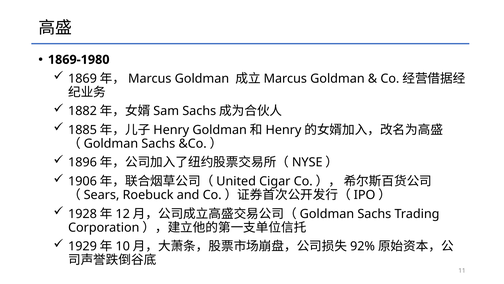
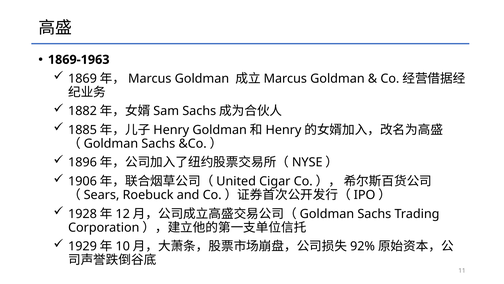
1869-1980: 1869-1980 -> 1869-1963
